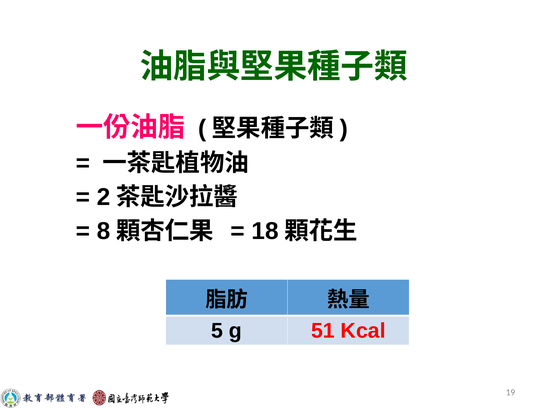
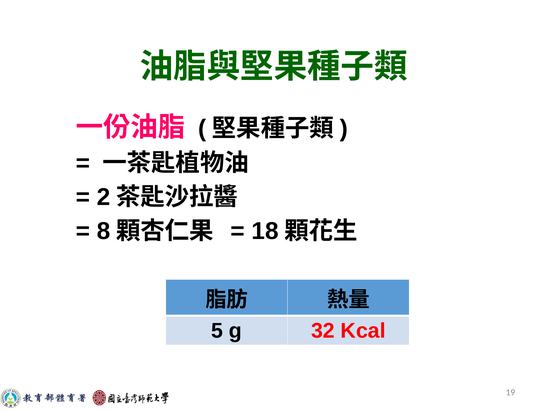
51: 51 -> 32
